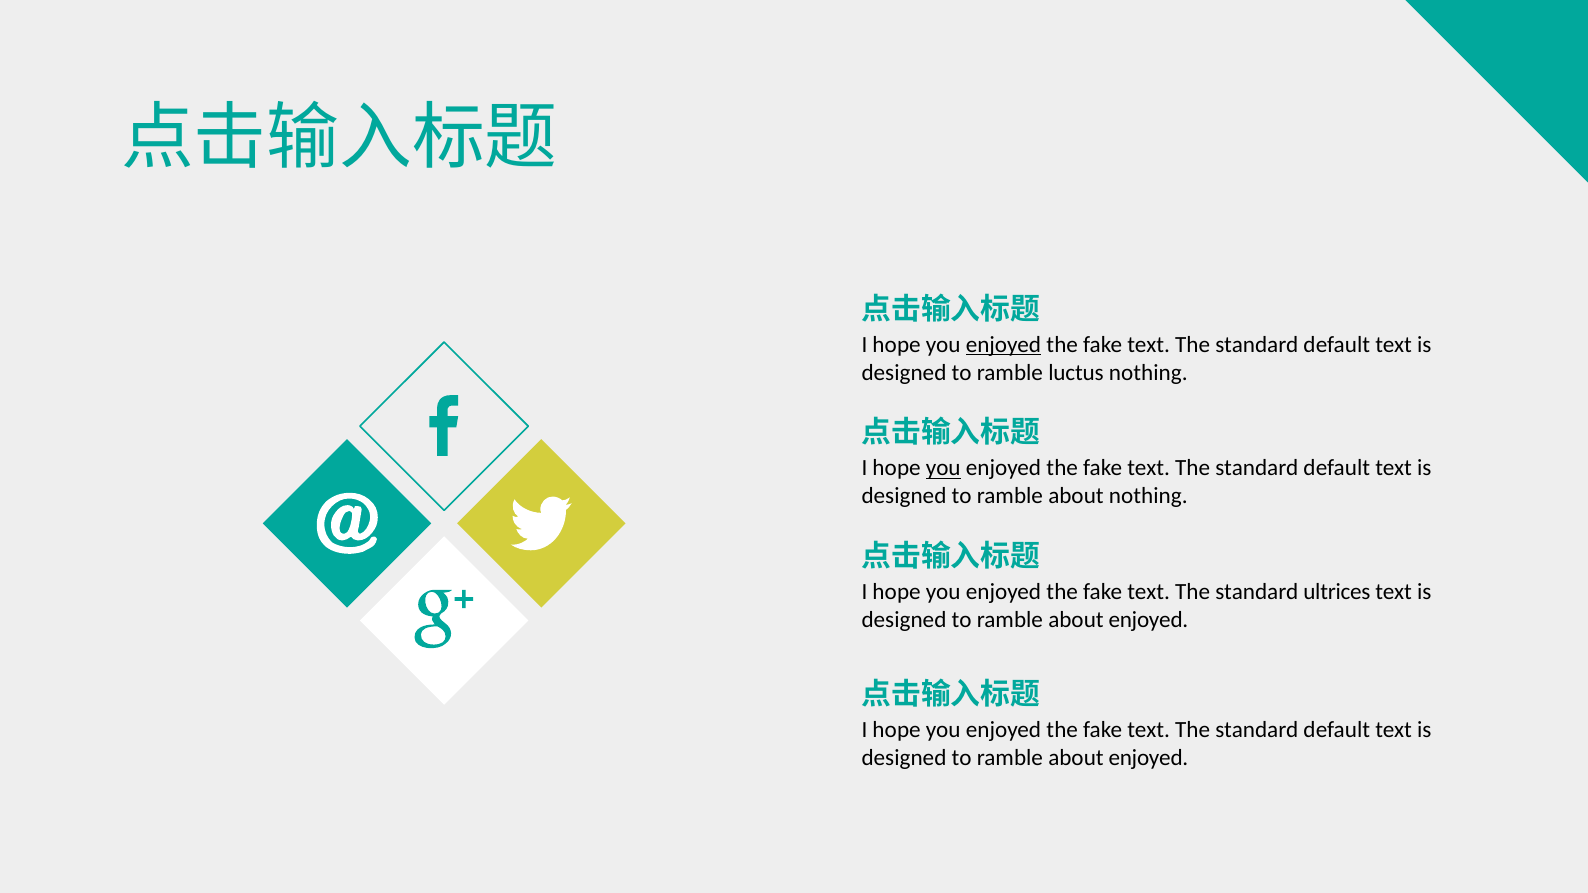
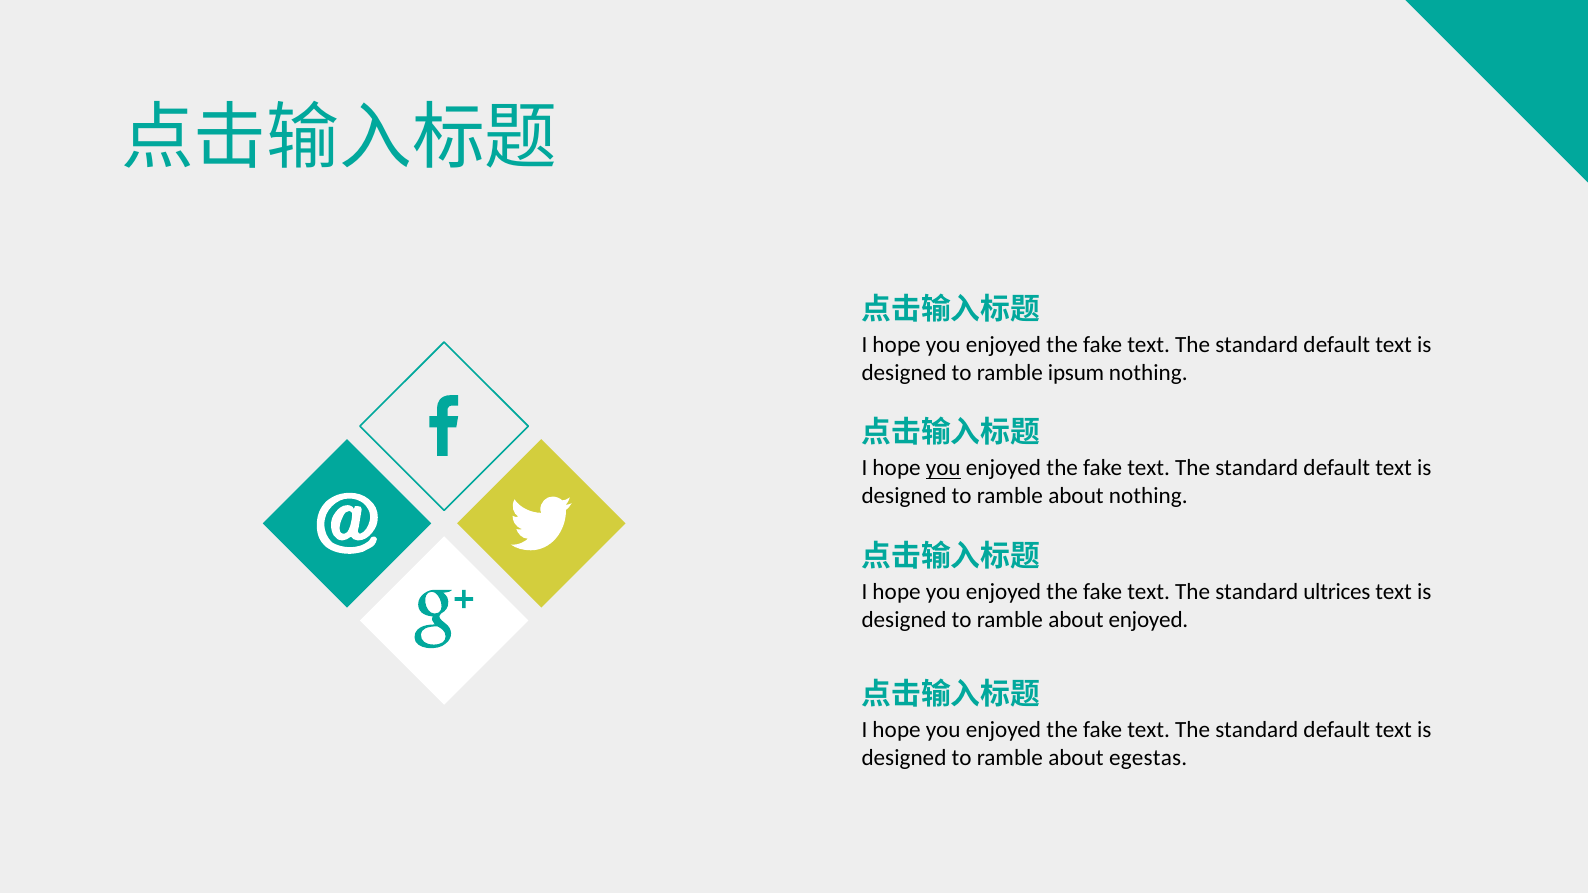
enjoyed at (1003, 345) underline: present -> none
luctus: luctus -> ipsum
enjoyed at (1148, 758): enjoyed -> egestas
